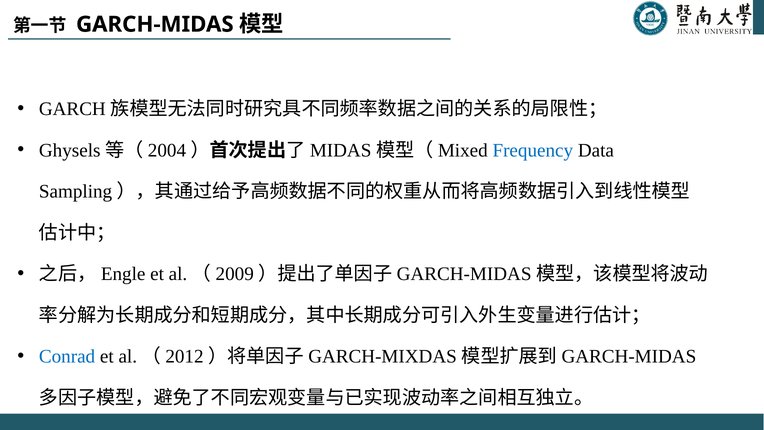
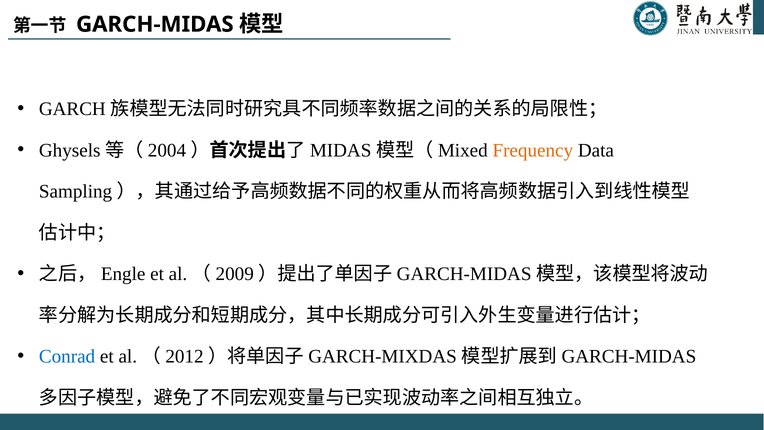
Frequency colour: blue -> orange
